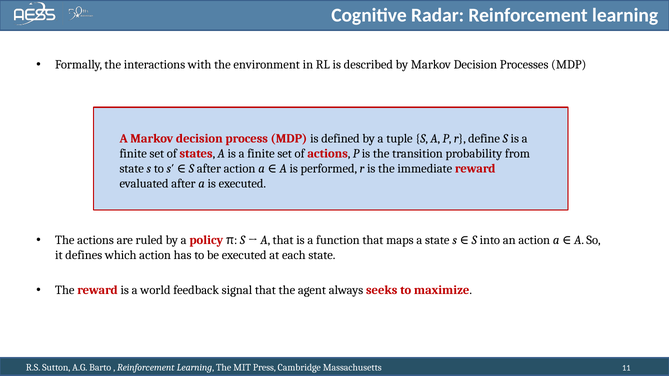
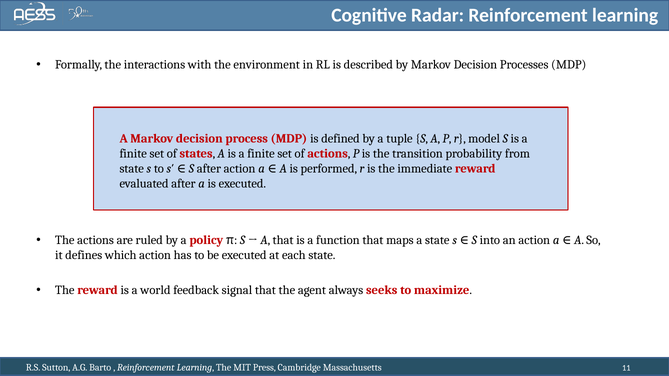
define: define -> model
